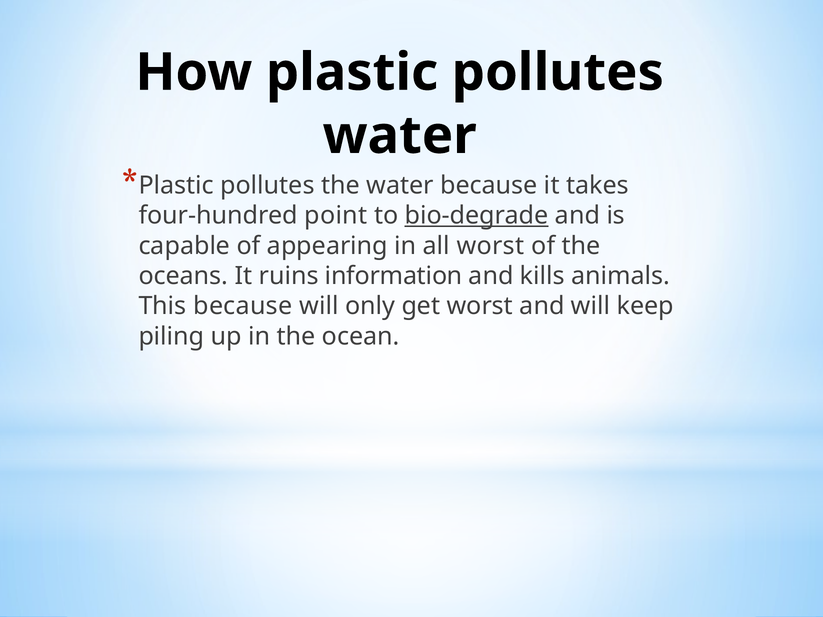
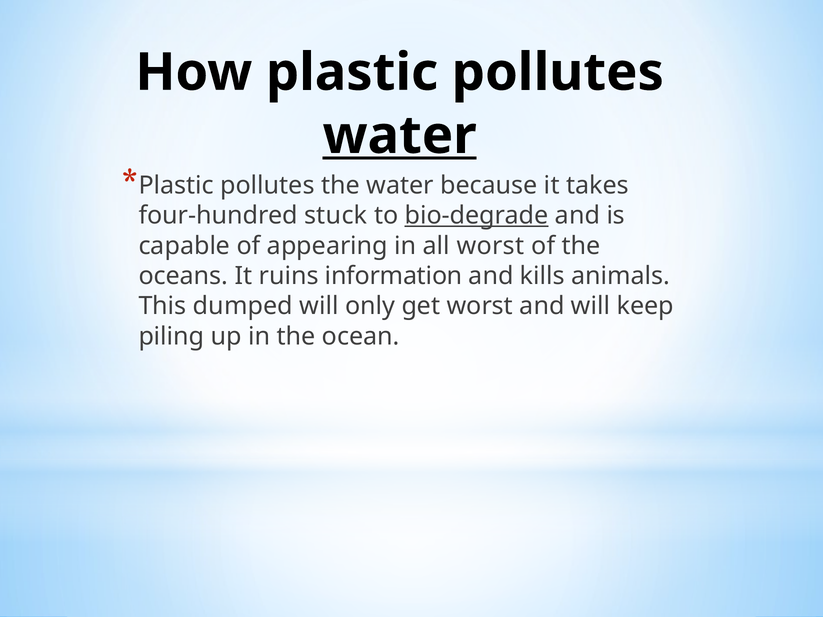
water at (400, 136) underline: none -> present
point: point -> stuck
This because: because -> dumped
